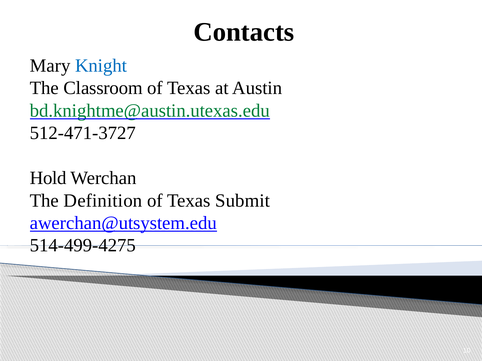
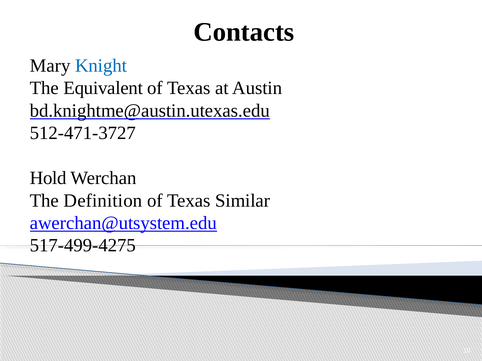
Classroom: Classroom -> Equivalent
bd.knightme@austin.utexas.edu colour: green -> black
Submit: Submit -> Similar
514-499-4275: 514-499-4275 -> 517-499-4275
